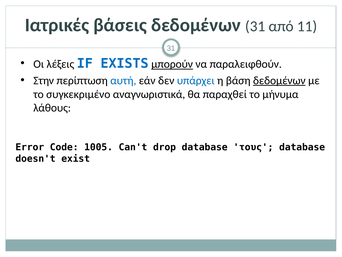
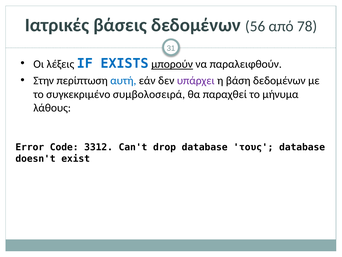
δεδομένων 31: 31 -> 56
11: 11 -> 78
υπάρχει colour: blue -> purple
δεδομένων at (279, 80) underline: present -> none
αναγνωριστικά: αναγνωριστικά -> συμβολοσειρά
1005: 1005 -> 3312
